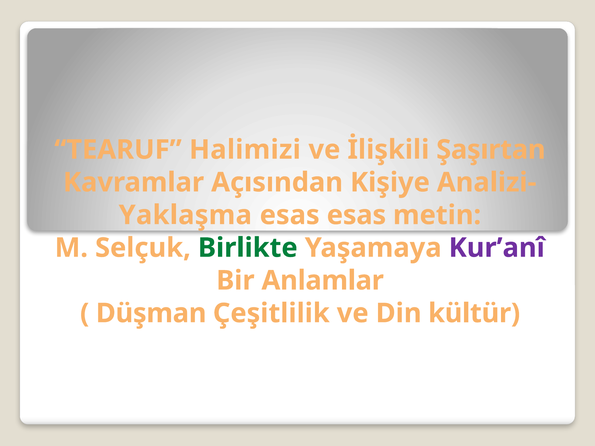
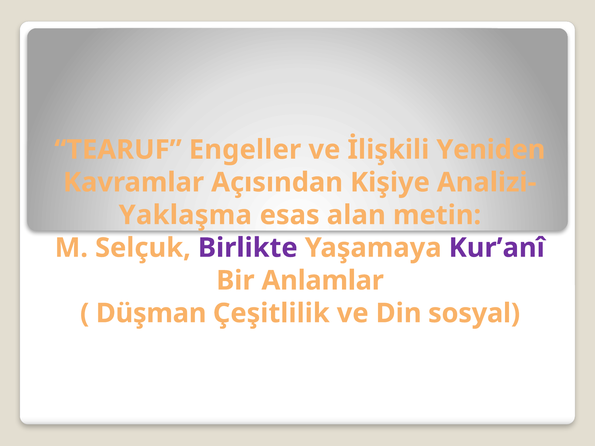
Halimizi: Halimizi -> Engeller
Şaşırtan: Şaşırtan -> Yeniden
esas esas: esas -> alan
Birlikte colour: green -> purple
kültür: kültür -> sosyal
